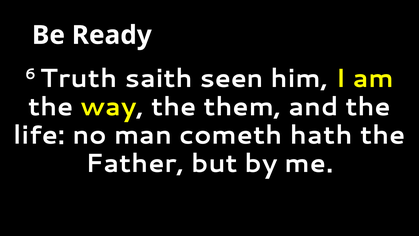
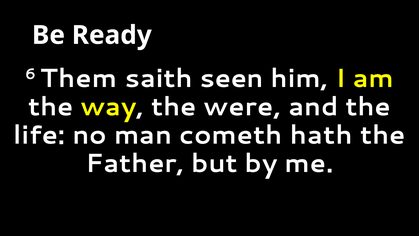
Truth: Truth -> Them
them: them -> were
